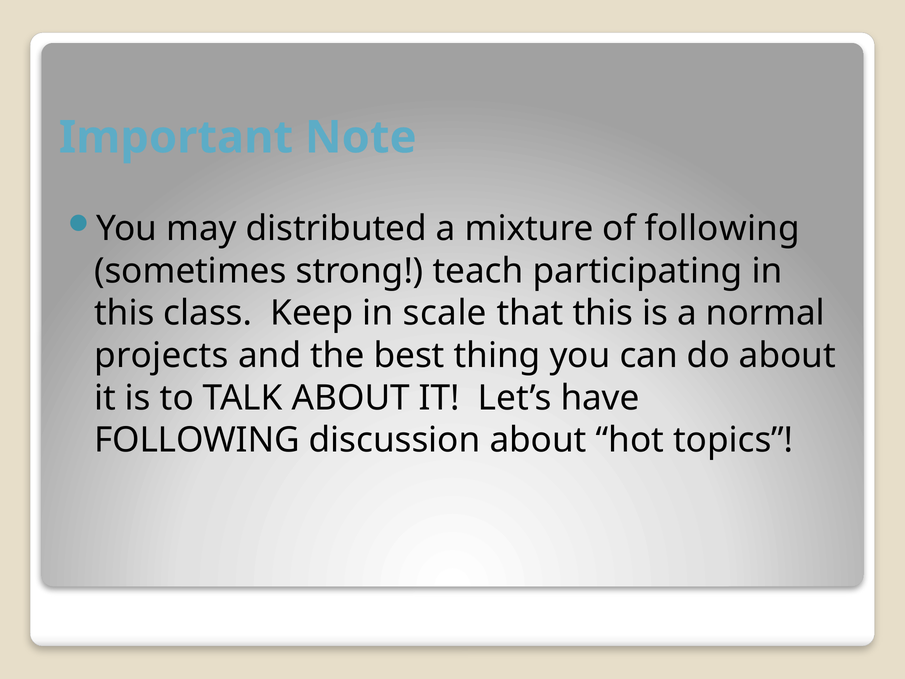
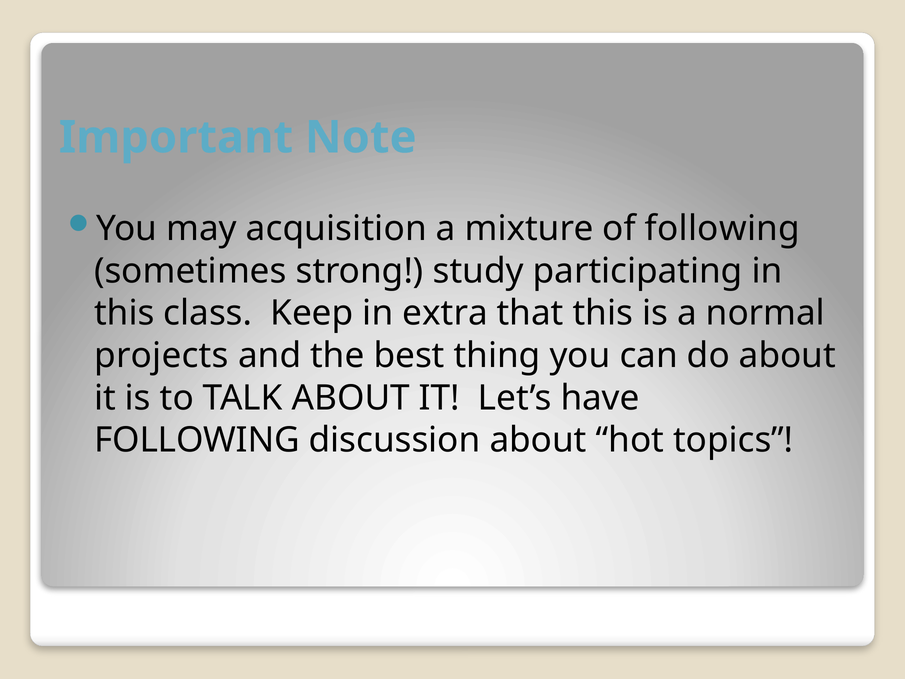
distributed: distributed -> acquisition
teach: teach -> study
scale: scale -> extra
